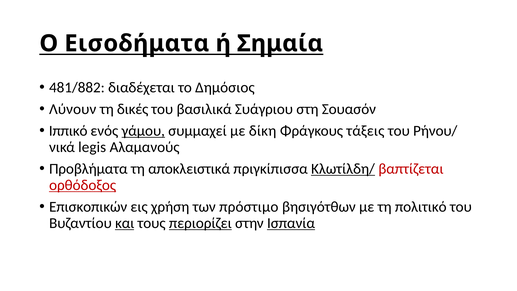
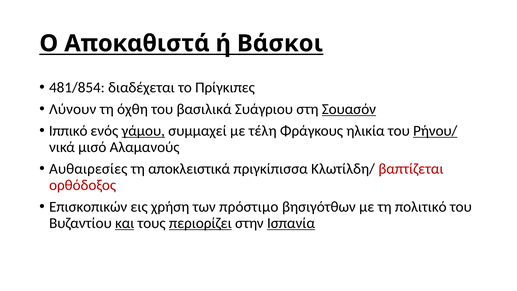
Εισοδήματα: Εισοδήματα -> Αποκαθιστά
Σημαία: Σημαία -> Βάσκοι
481/882: 481/882 -> 481/854
Δημόσιος: Δημόσιος -> Πρίγκιπες
δικές: δικές -> όχθη
Σουασόν underline: none -> present
δίκη: δίκη -> τέλη
τάξεις: τάξεις -> ηλικία
Ρήνου/ underline: none -> present
legis: legis -> μισό
Προβλήματα: Προβλήματα -> Αυθαιρεσίες
Κλωτίλδη/ underline: present -> none
ορθόδοξος underline: present -> none
